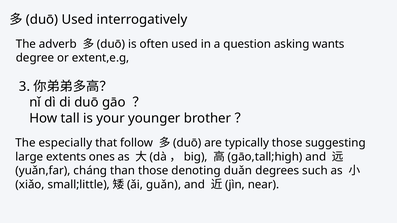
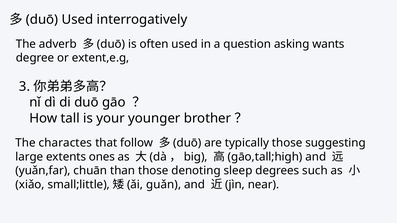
especially: especially -> charactes
cháng: cháng -> chuān
duǎn: duǎn -> sleep
